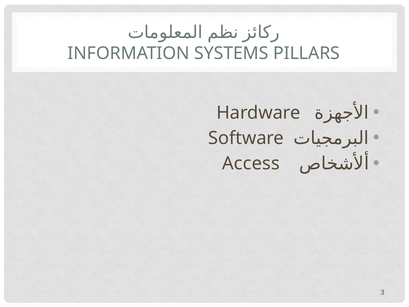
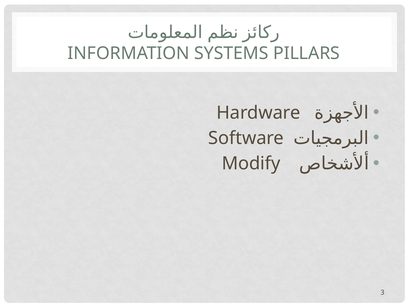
Access: Access -> Modify
